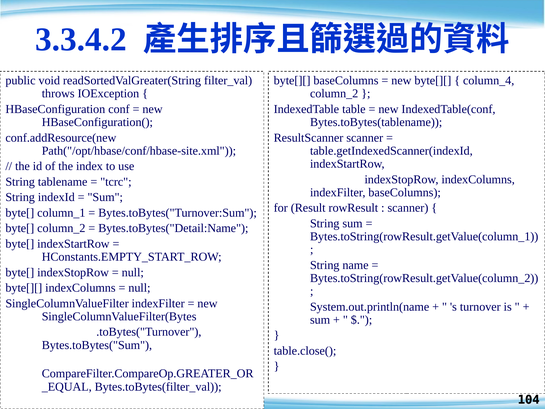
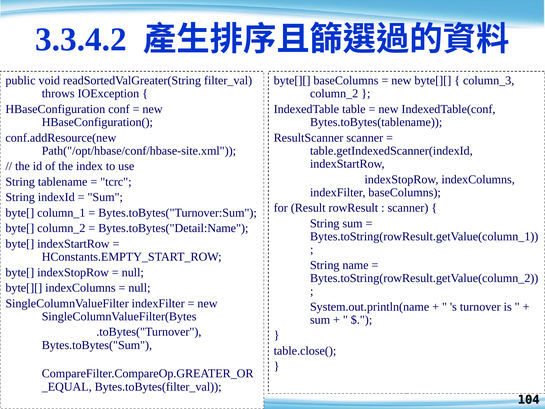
column_4: column_4 -> column_3
